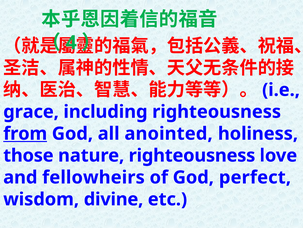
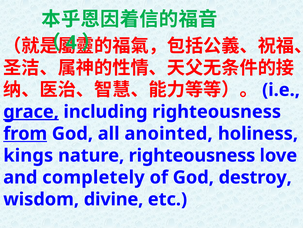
grace underline: none -> present
those: those -> kings
fellowheirs: fellowheirs -> completely
perfect: perfect -> destroy
